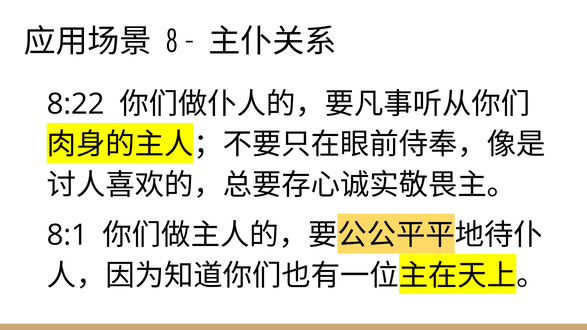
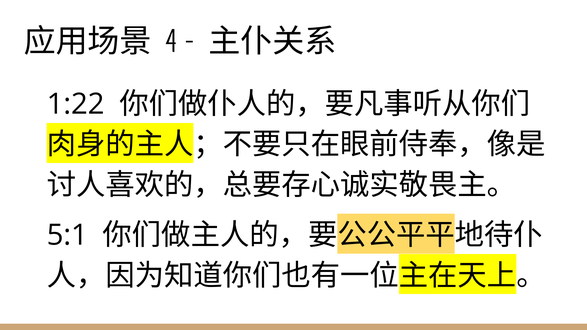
8: 8 -> 4
8:22: 8:22 -> 1:22
8:1: 8:1 -> 5:1
